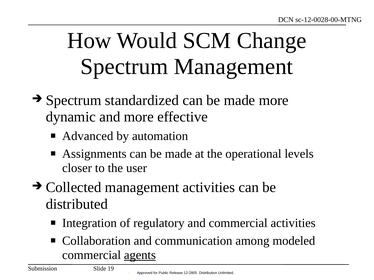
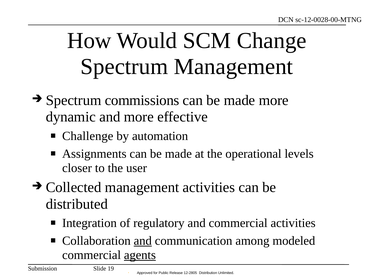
standardized: standardized -> commissions
Advanced: Advanced -> Challenge
and at (143, 241) underline: none -> present
